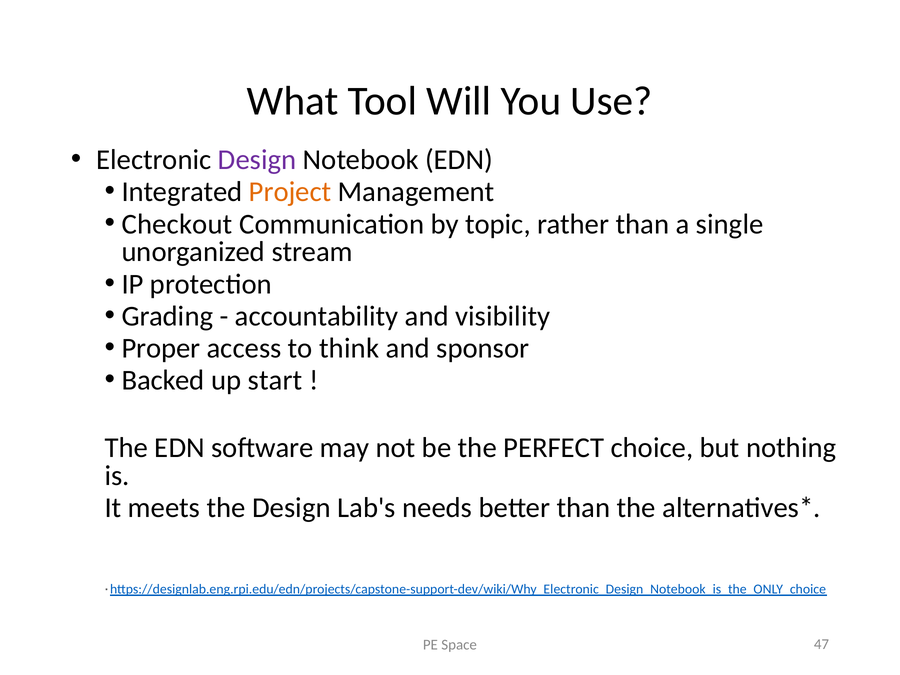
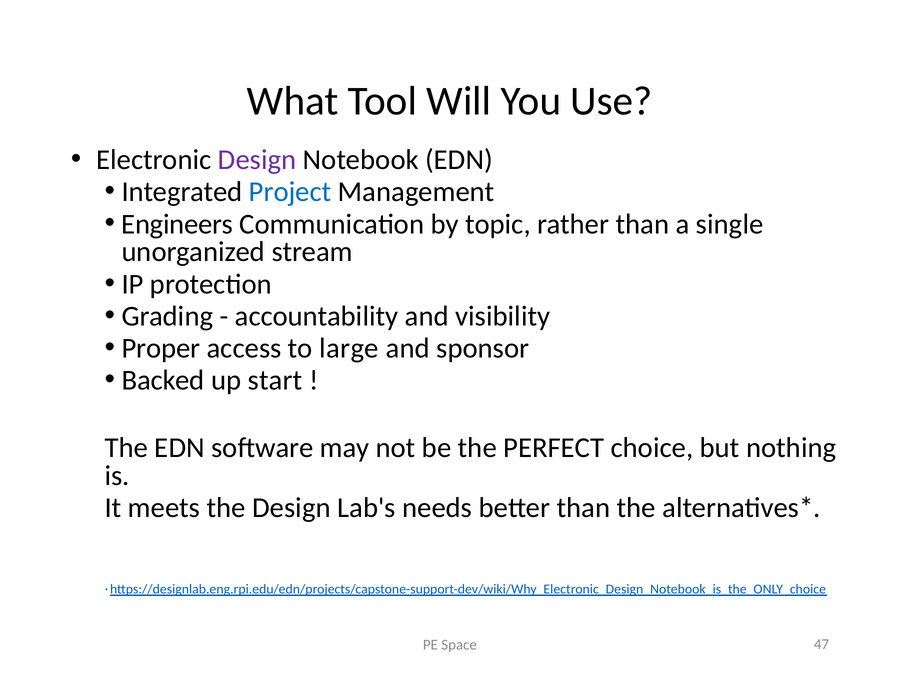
Project colour: orange -> blue
Checkout: Checkout -> Engineers
think: think -> large
